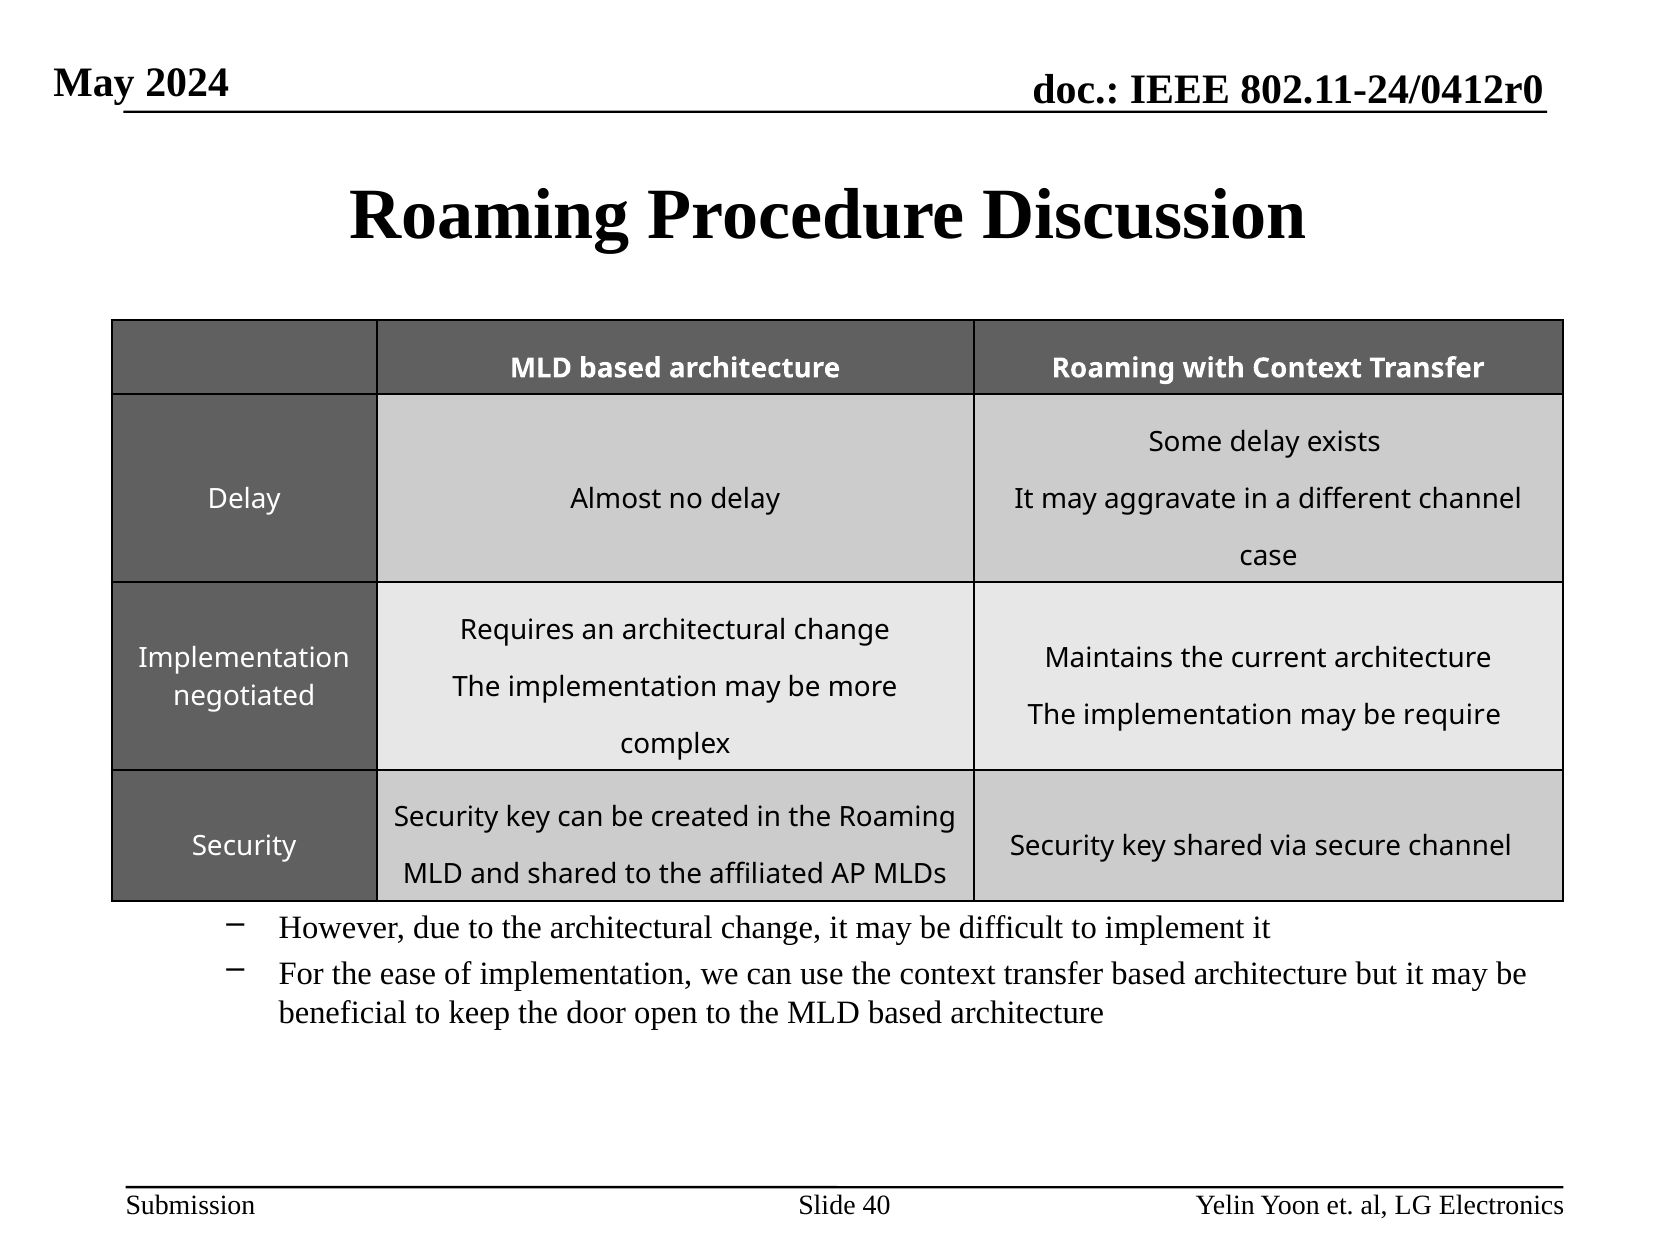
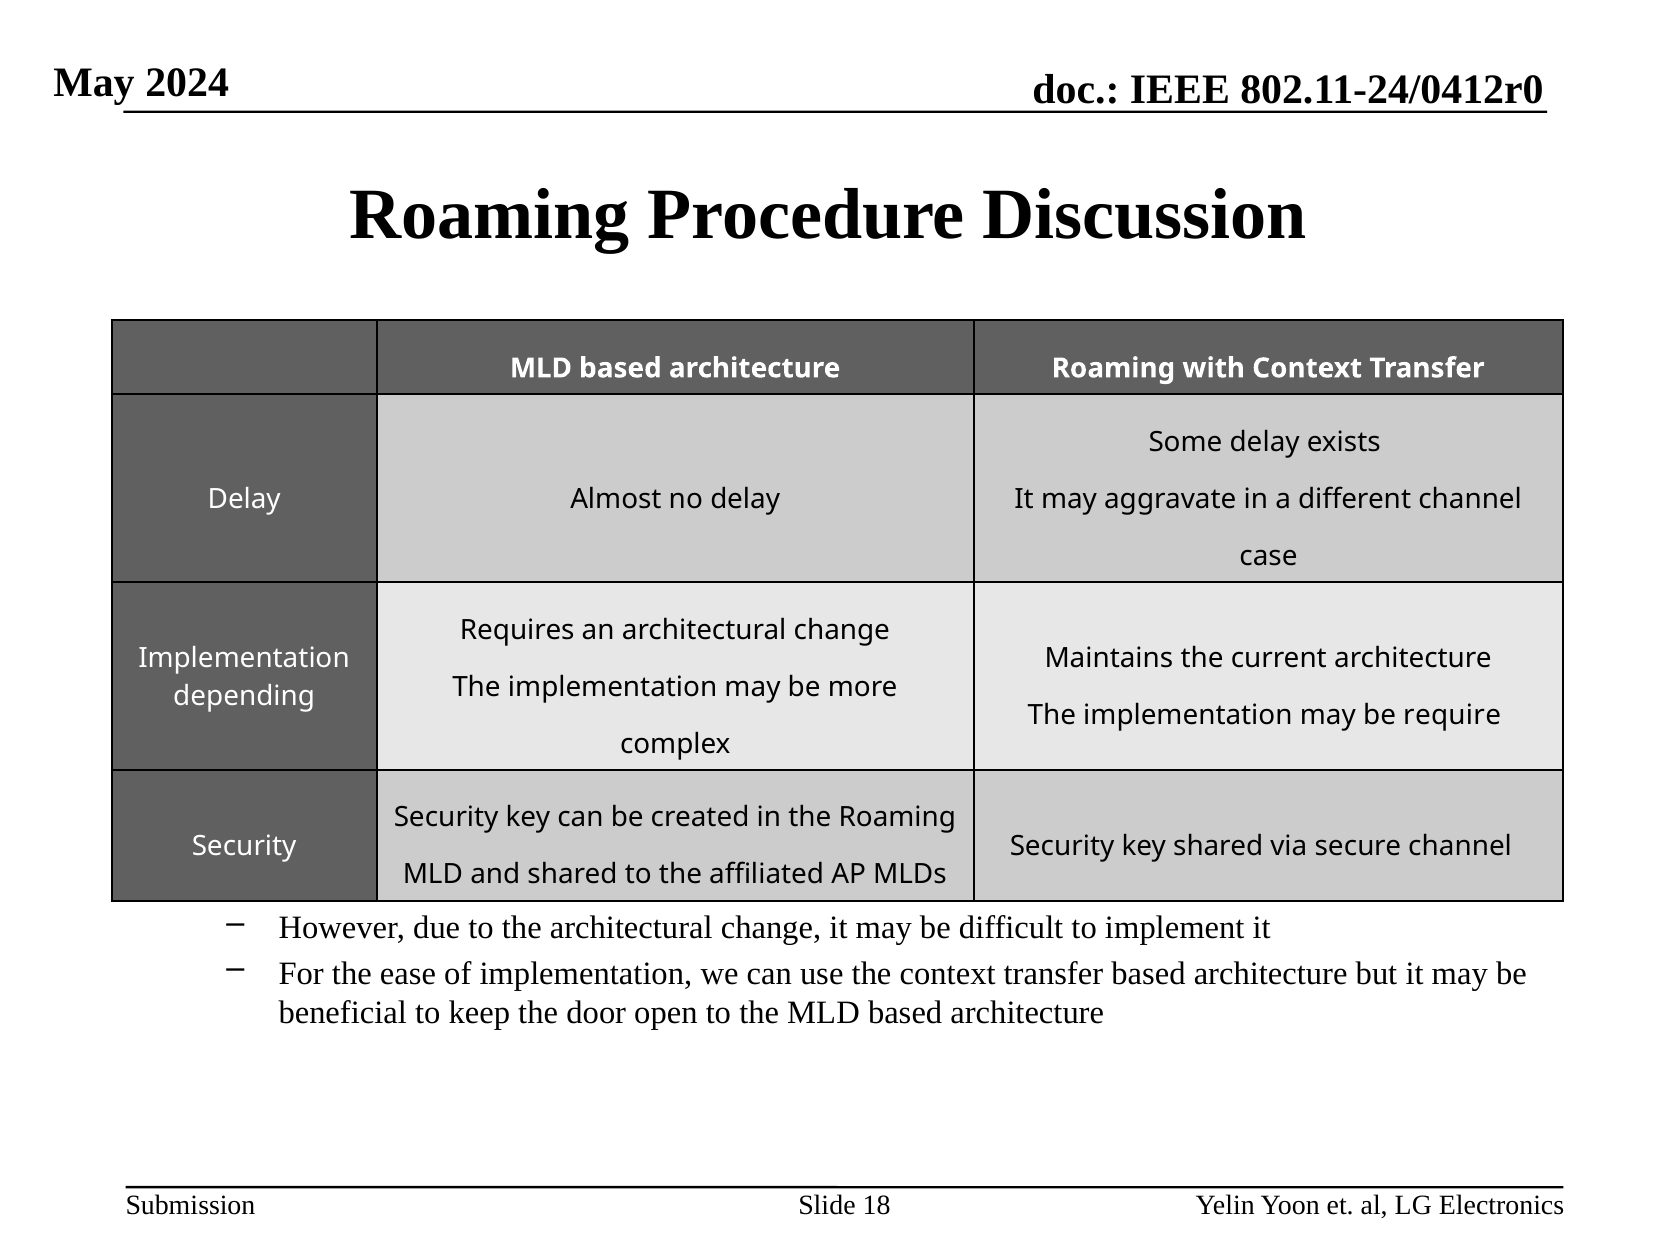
negotiated: negotiated -> depending
40: 40 -> 18
